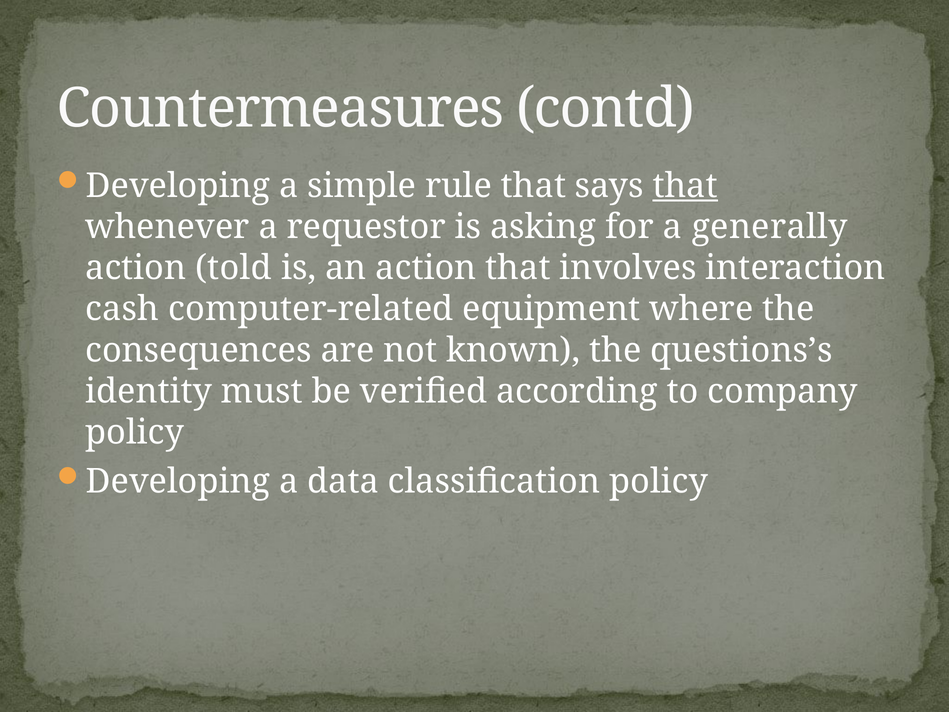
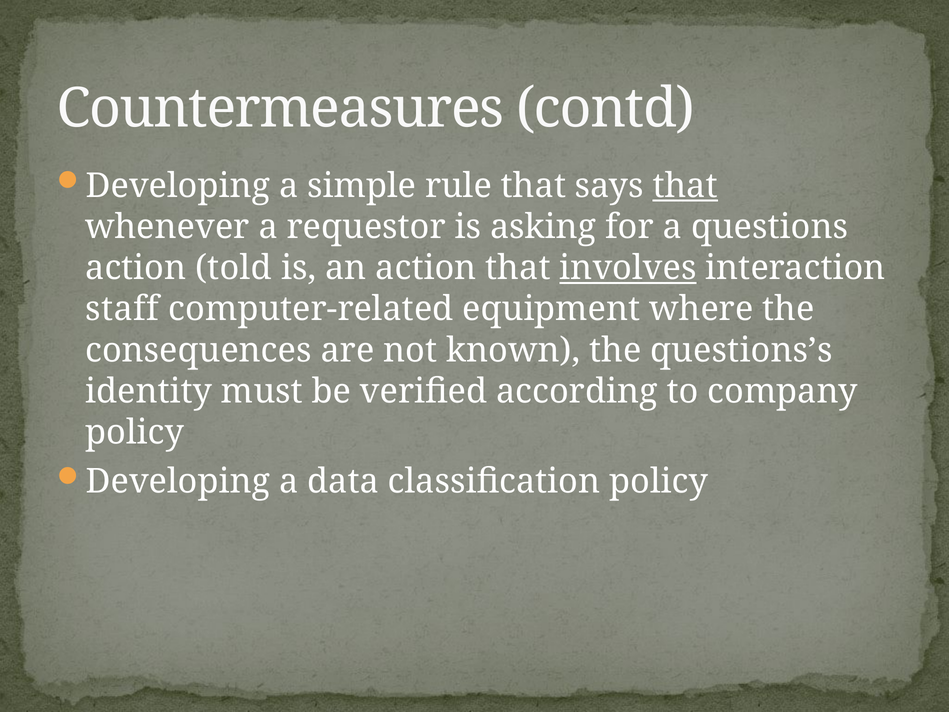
generally: generally -> questions
involves underline: none -> present
cash: cash -> staff
